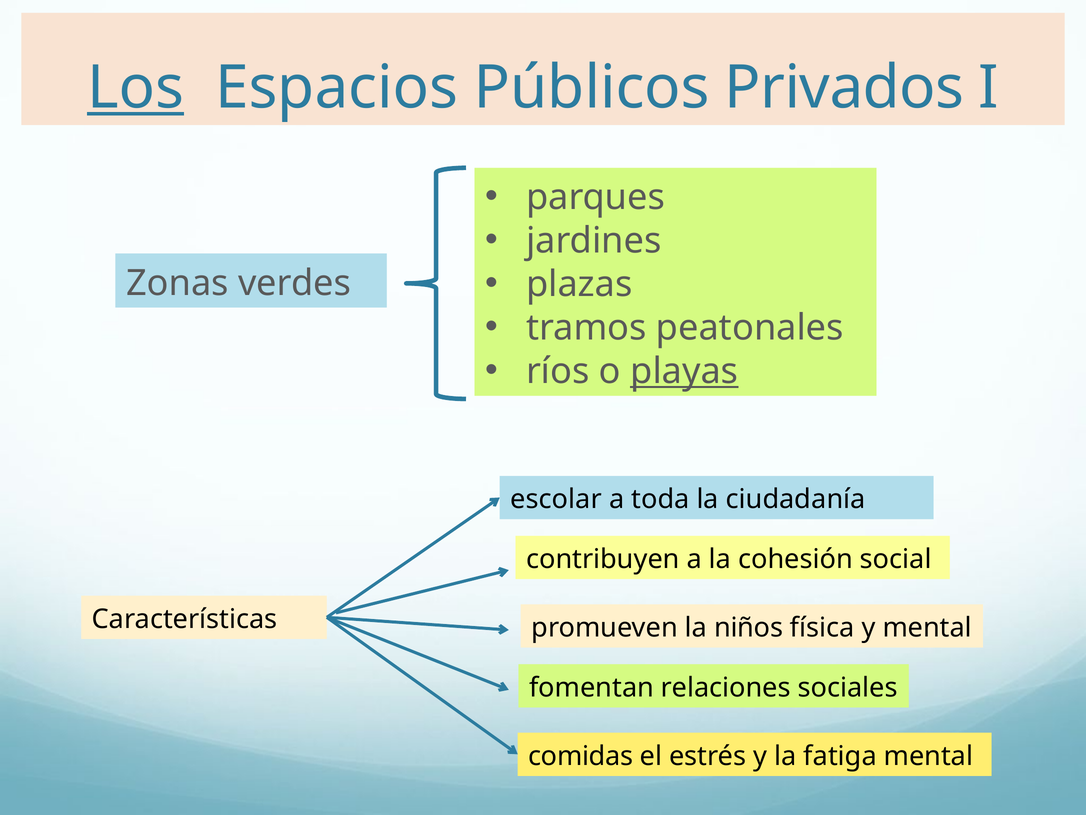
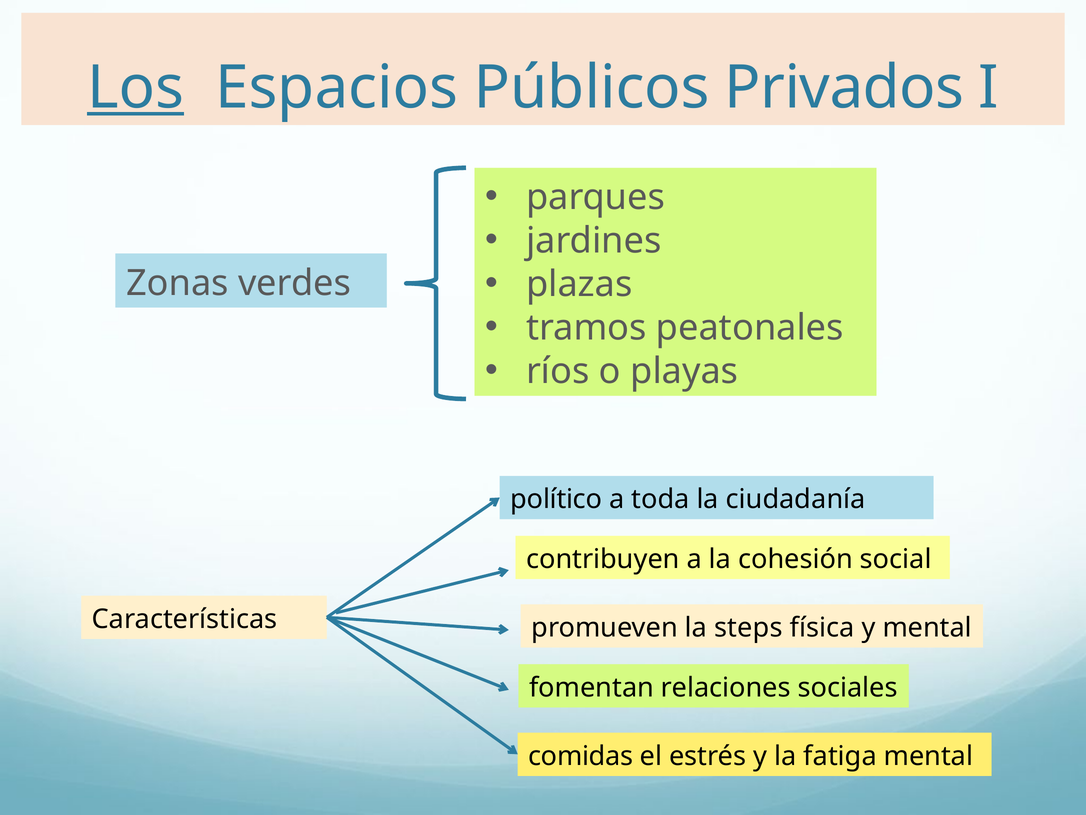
playas underline: present -> none
escolar: escolar -> político
niños: niños -> steps
